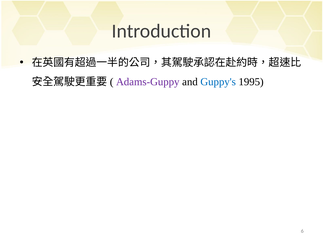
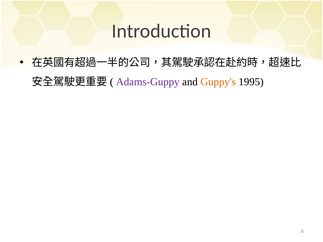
Guppy's colour: blue -> orange
